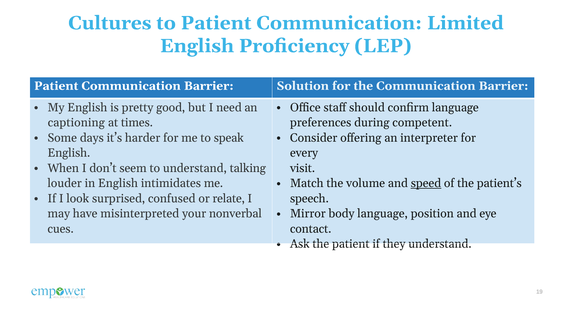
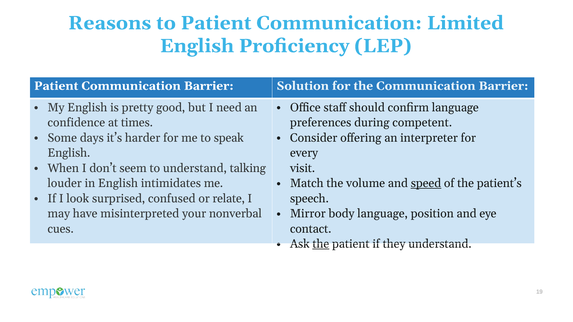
Cultures: Cultures -> Reasons
captioning: captioning -> confidence
the at (321, 244) underline: none -> present
